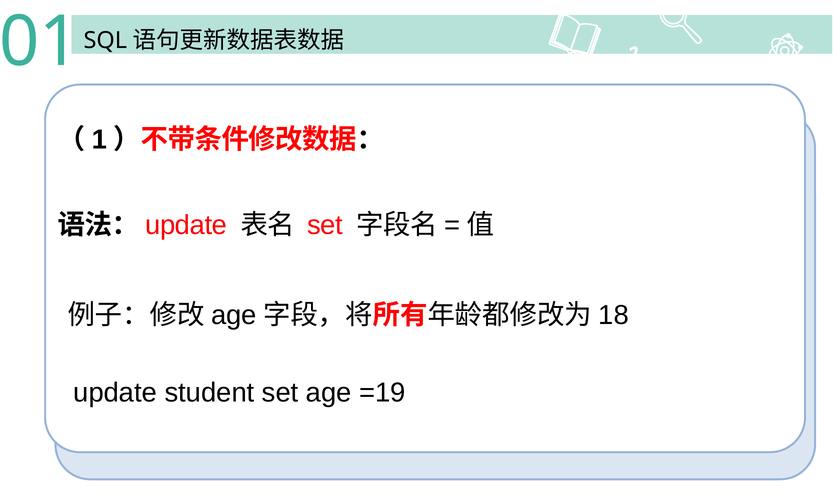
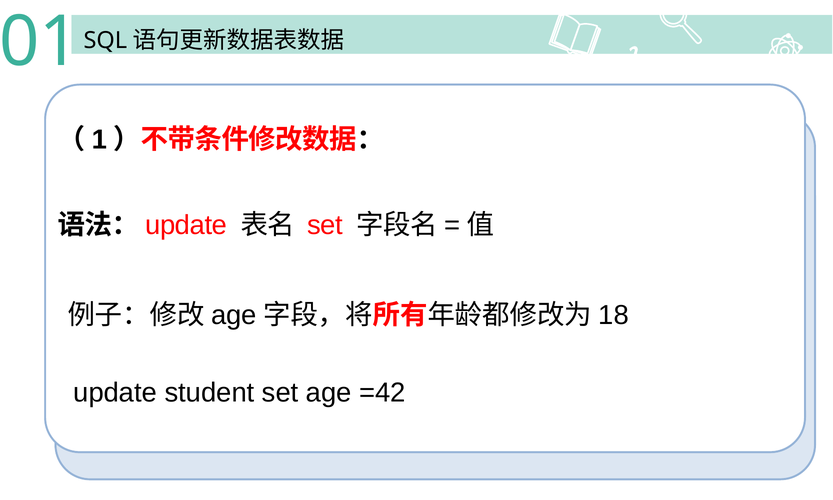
=19: =19 -> =42
